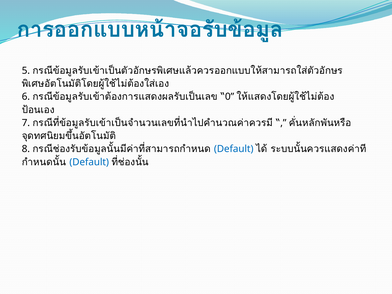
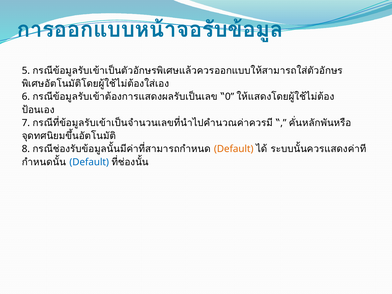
Default at (234, 149) colour: blue -> orange
